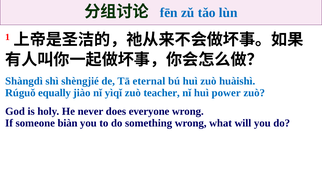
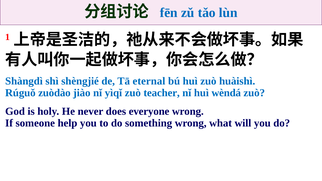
equally: equally -> zuòdào
power: power -> wèndá
biàn: biàn -> help
